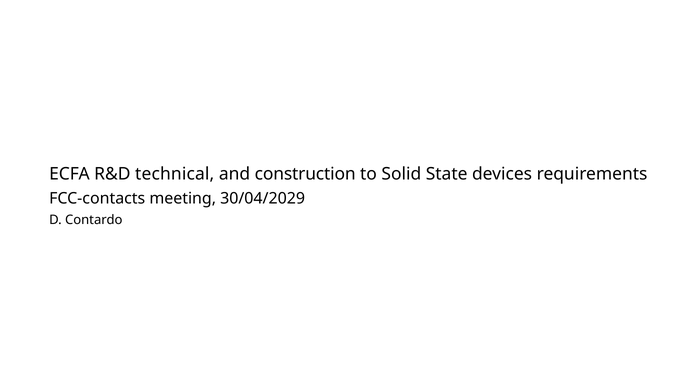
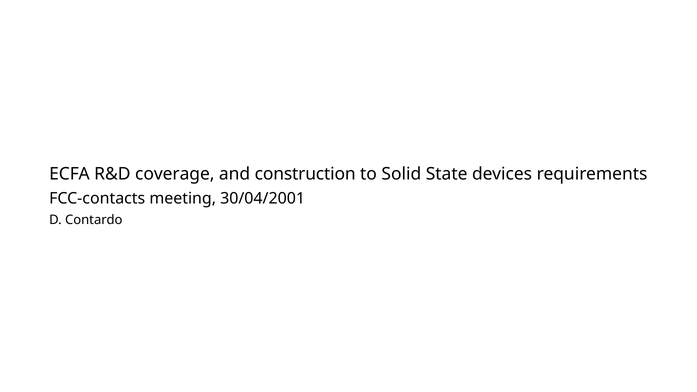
technical: technical -> coverage
30/04/2029: 30/04/2029 -> 30/04/2001
